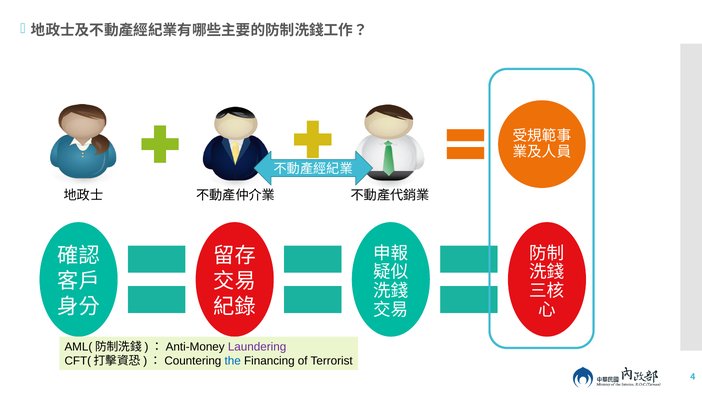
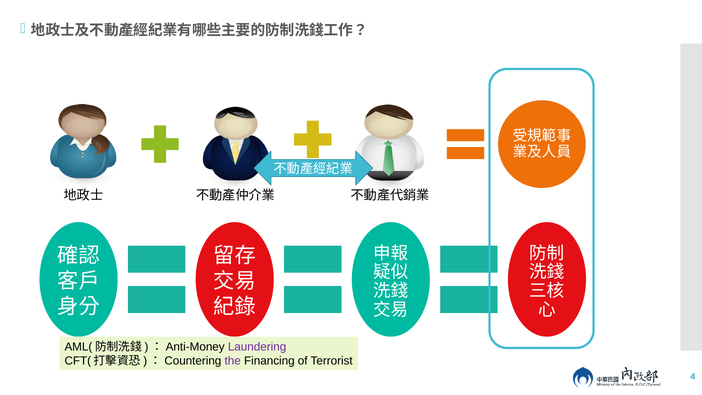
the colour: blue -> purple
